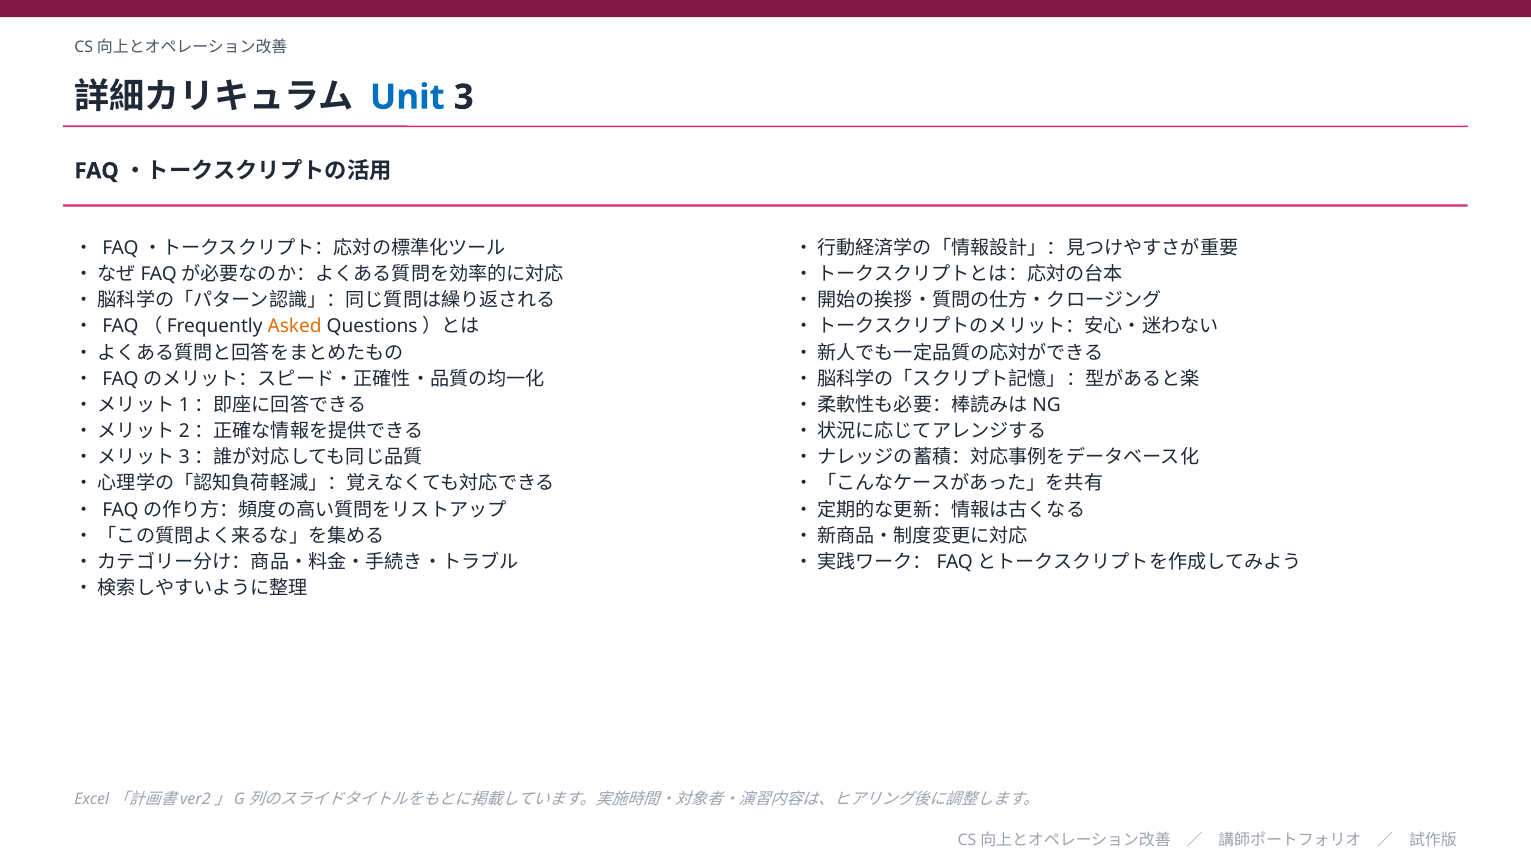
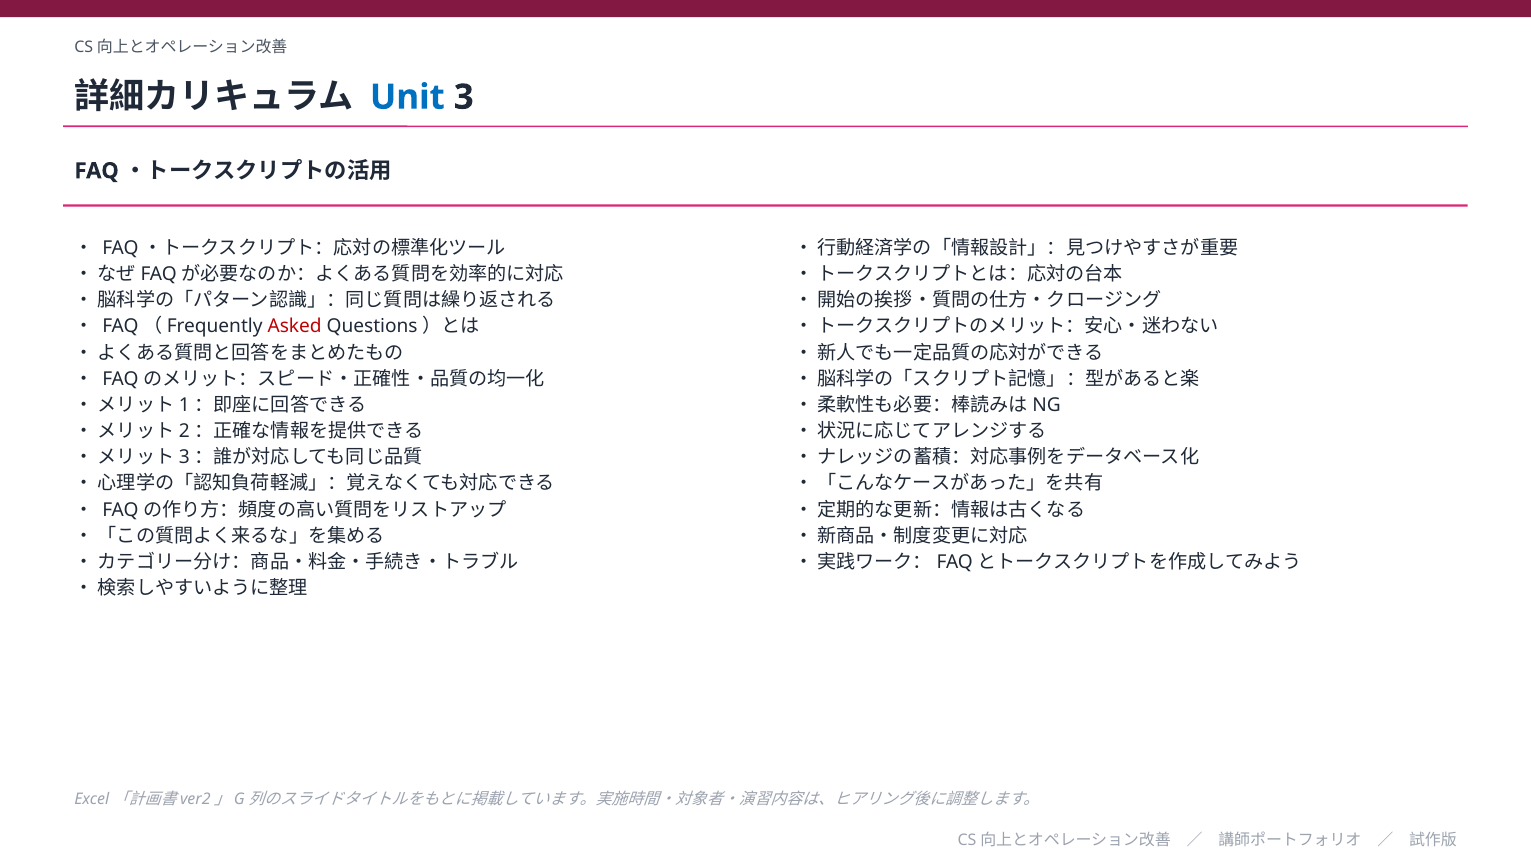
Asked colour: orange -> red
